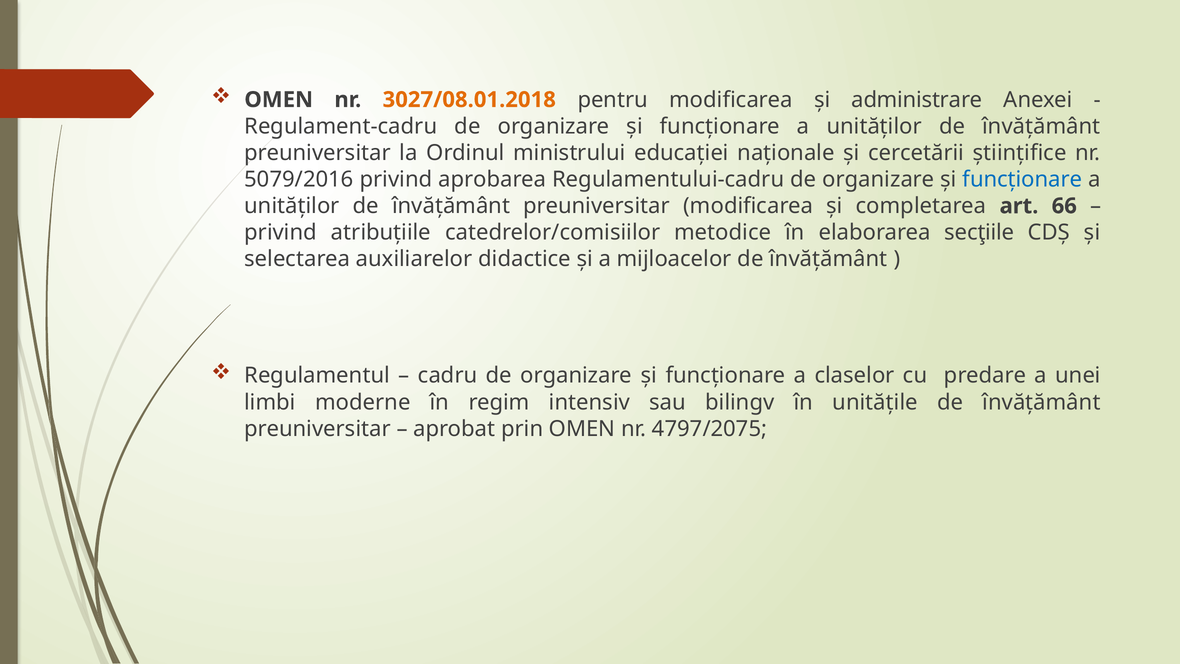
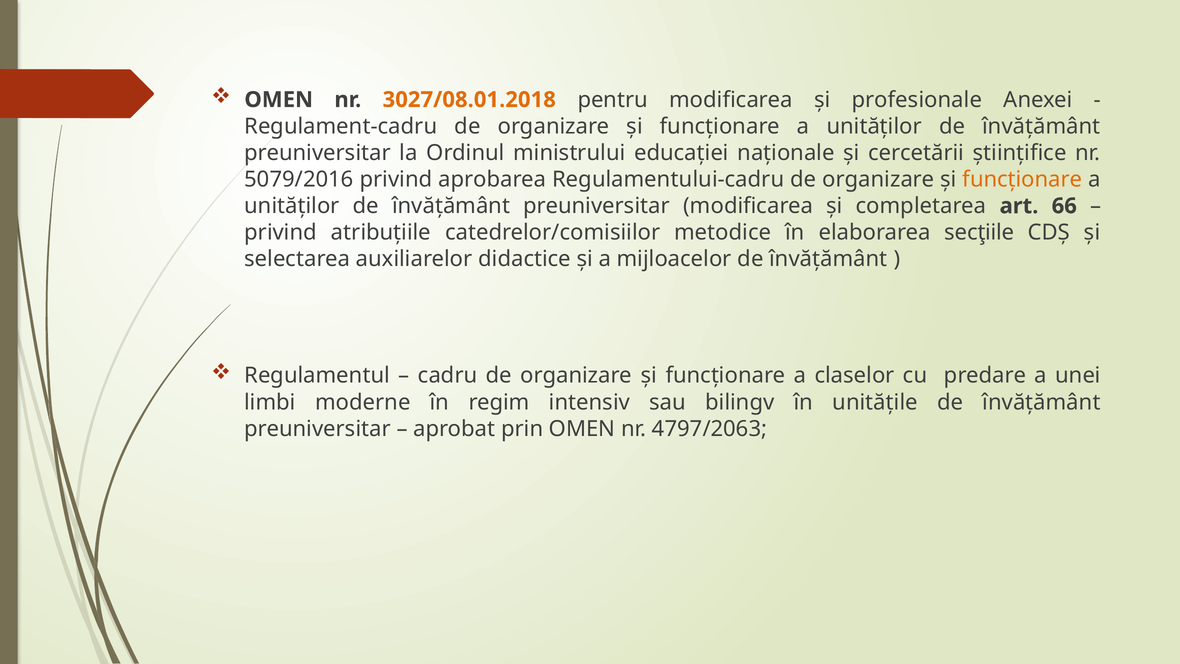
administrare: administrare -> profesionale
funcționare at (1022, 179) colour: blue -> orange
4797/2075: 4797/2075 -> 4797/2063
